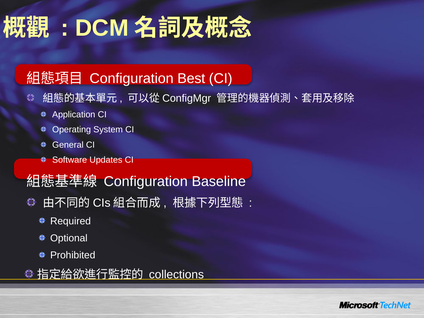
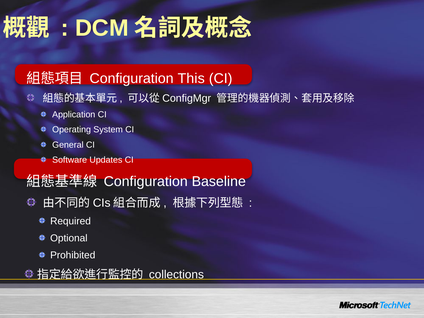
Best: Best -> This
